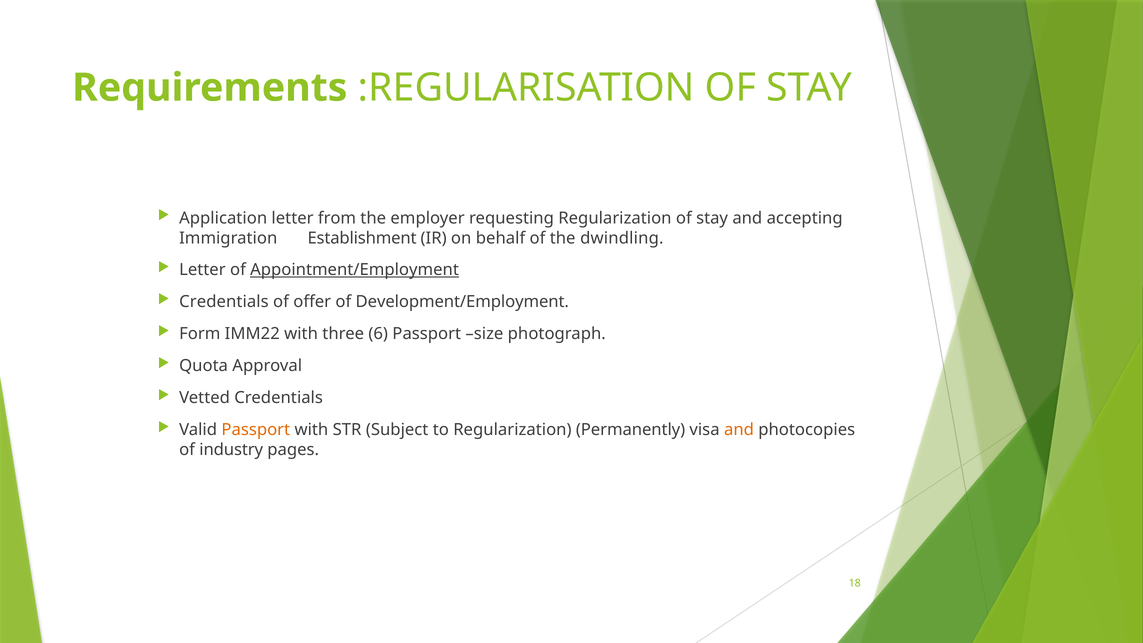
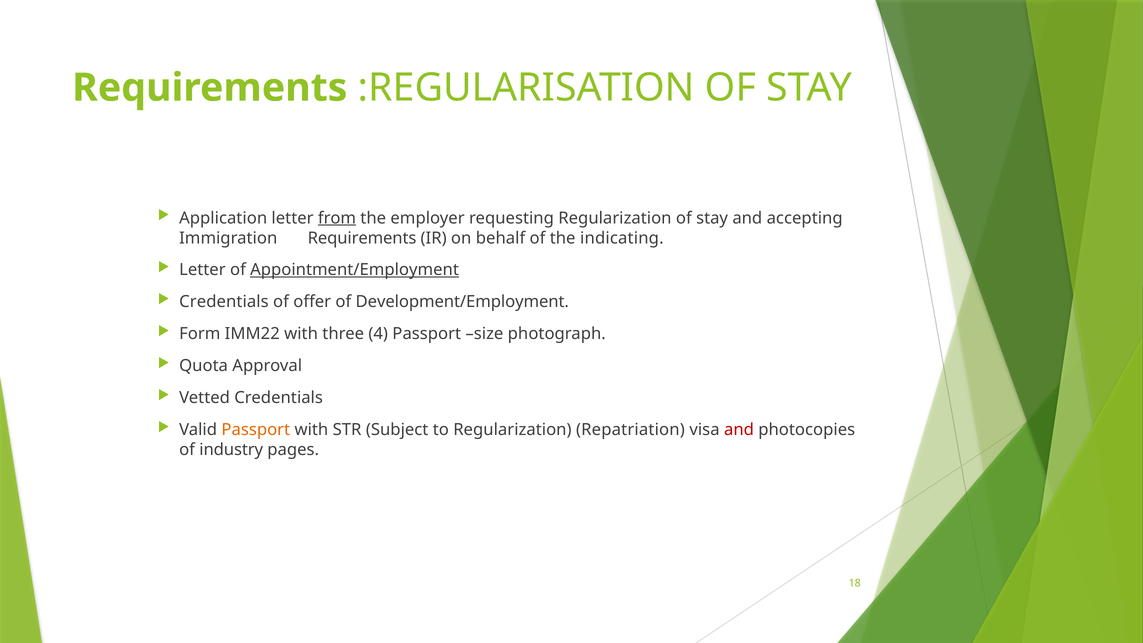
from underline: none -> present
Immigration Establishment: Establishment -> Requirements
dwindling: dwindling -> indicating
6: 6 -> 4
Permanently: Permanently -> Repatriation
and at (739, 430) colour: orange -> red
